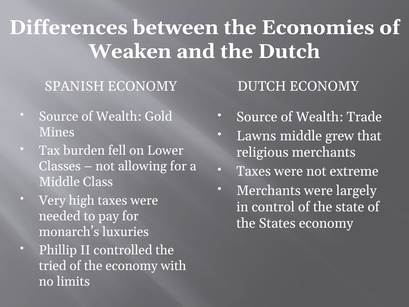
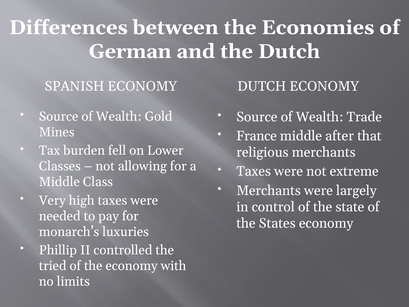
Weaken: Weaken -> German
Lawns: Lawns -> France
grew: grew -> after
